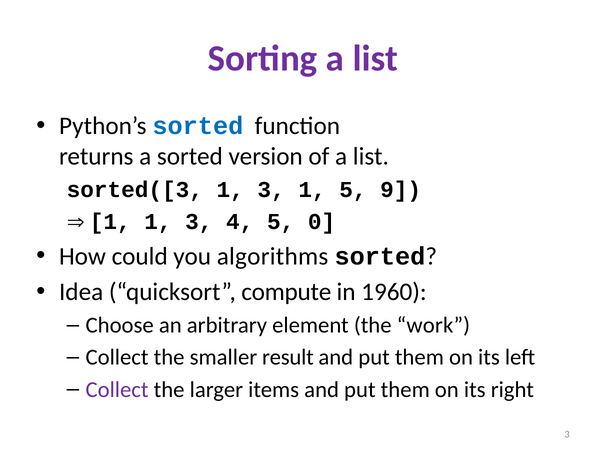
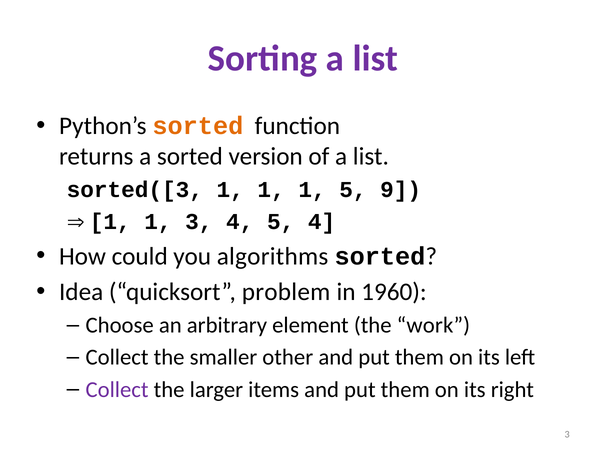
sorted at (198, 126) colour: blue -> orange
sorted([3 1 3: 3 -> 1
5 0: 0 -> 4
compute: compute -> problem
result: result -> other
